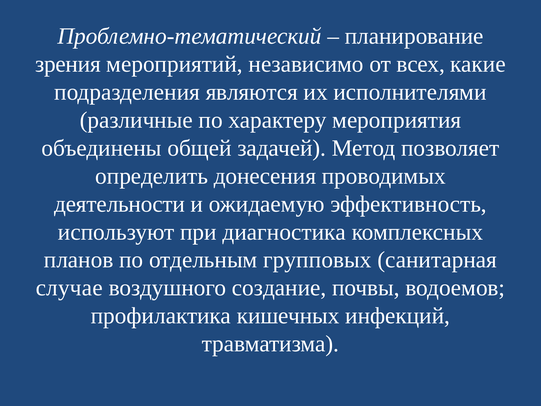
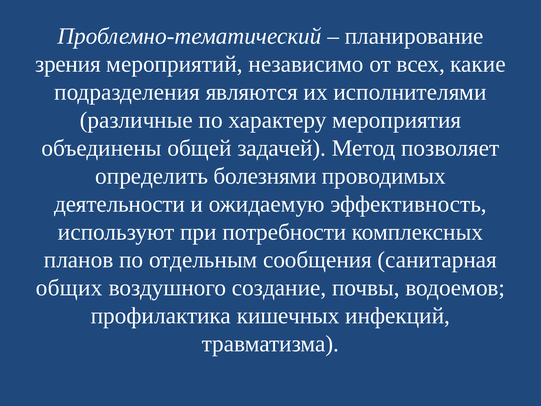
донесения: донесения -> болезнями
диагностика: диагностика -> потребности
групповых: групповых -> сообщения
случае: случае -> общих
